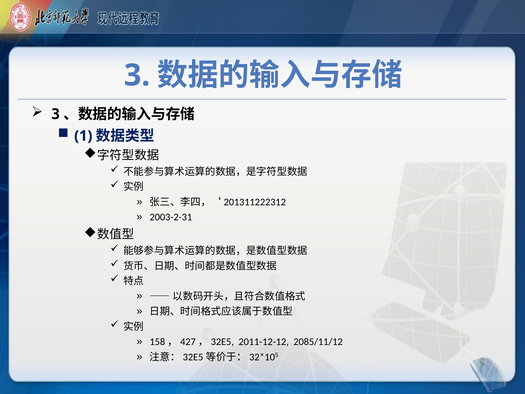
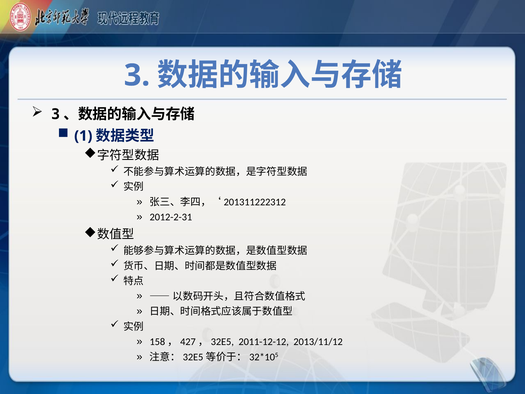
2003-2-31: 2003-2-31 -> 2012-2-31
2085/11/12: 2085/11/12 -> 2013/11/12
